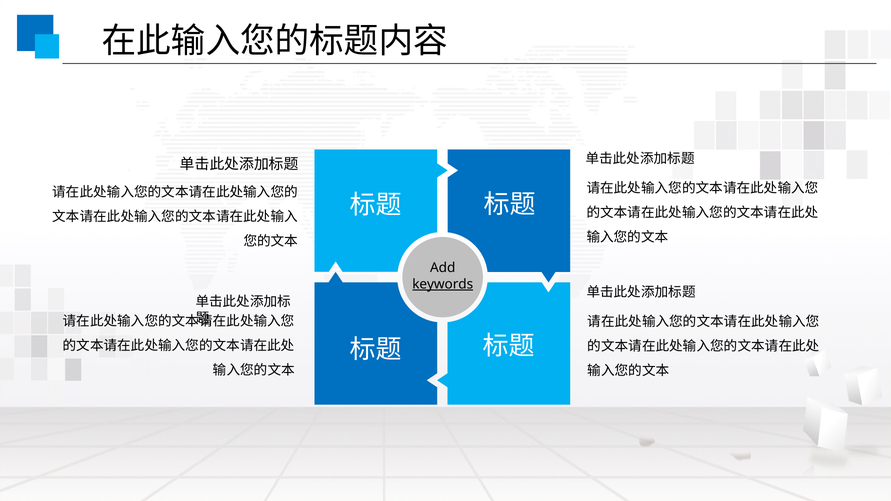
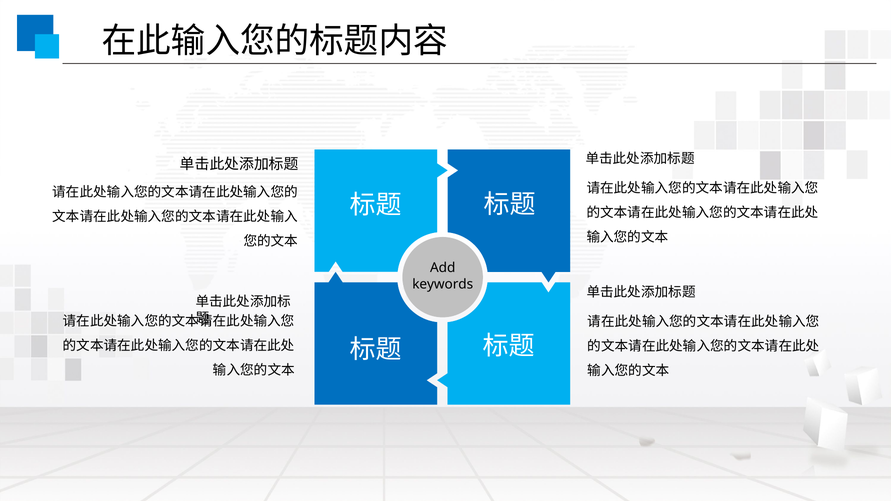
keywords underline: present -> none
